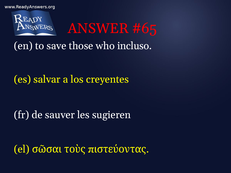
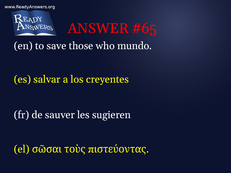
incluso: incluso -> mundo
